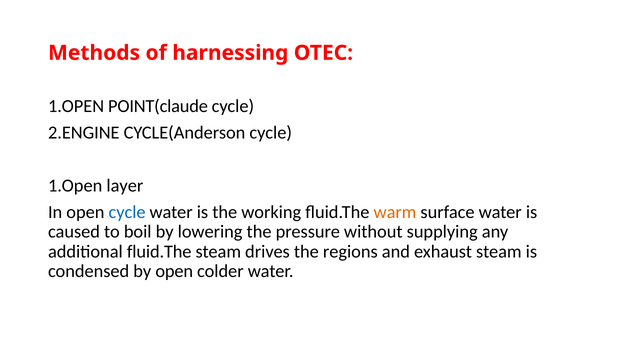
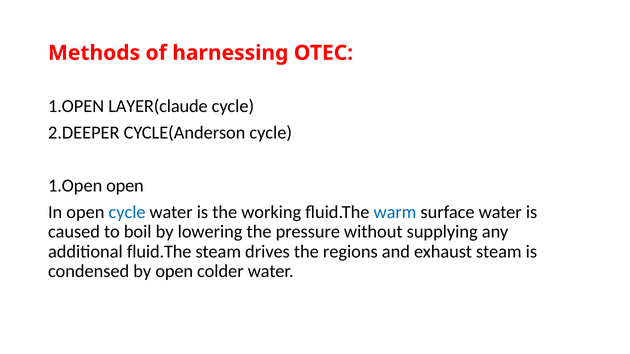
POINT(claude: POINT(claude -> LAYER(claude
2.ENGINE: 2.ENGINE -> 2.DEEPER
1.Open layer: layer -> open
warm colour: orange -> blue
